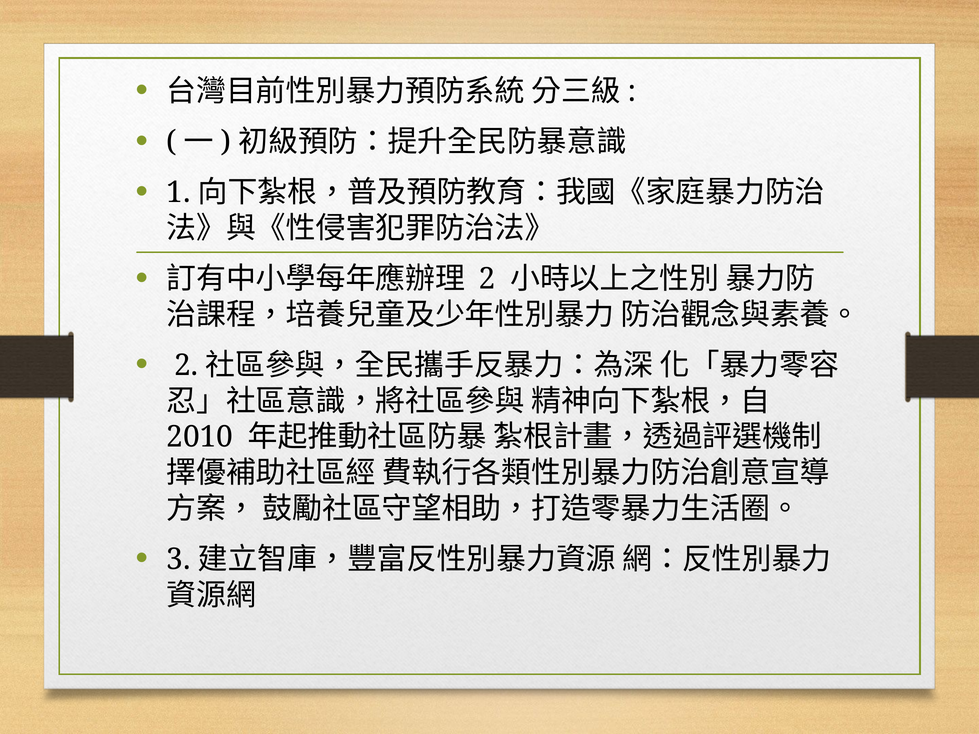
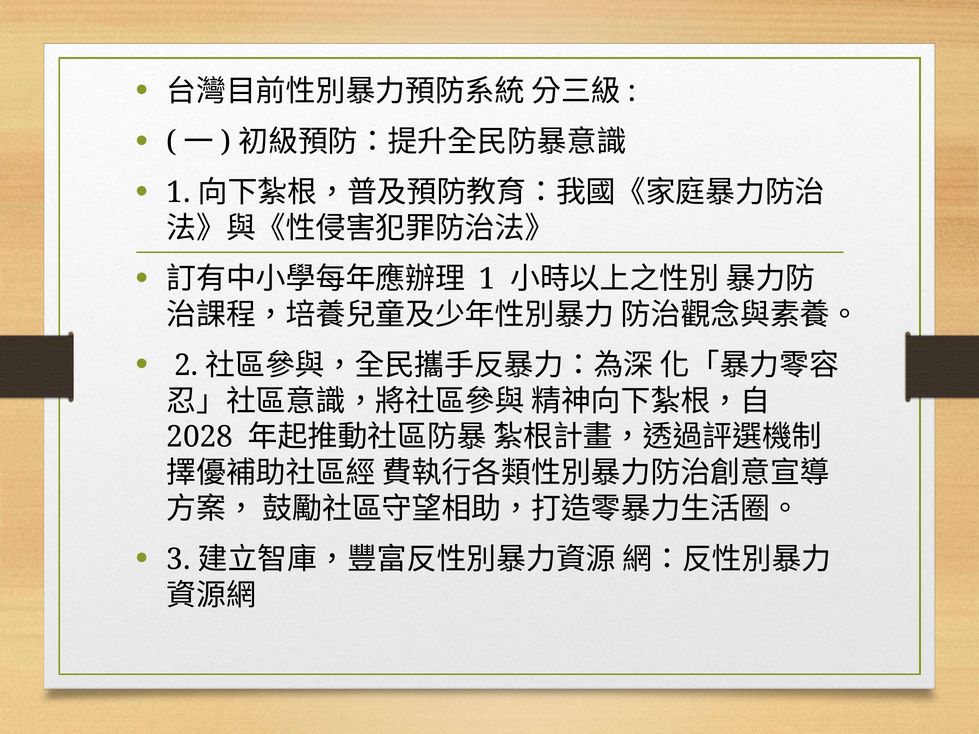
2 at (487, 279): 2 -> 1
2010: 2010 -> 2028
